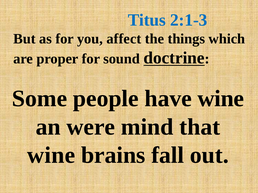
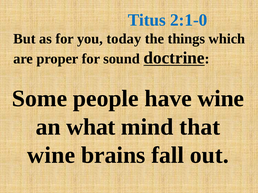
2:1-3: 2:1-3 -> 2:1-0
affect: affect -> today
were: were -> what
